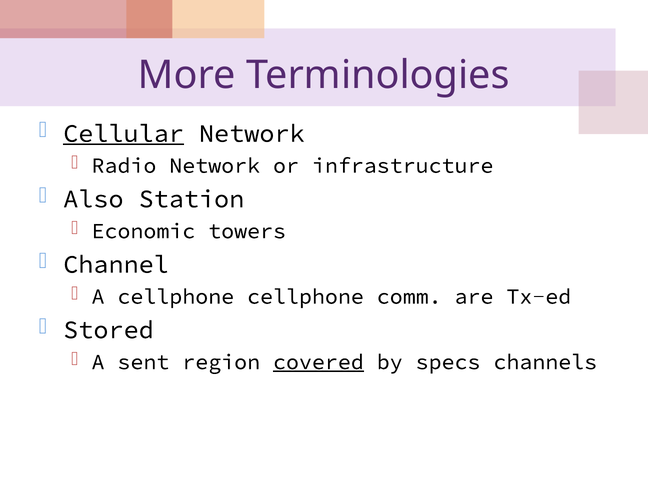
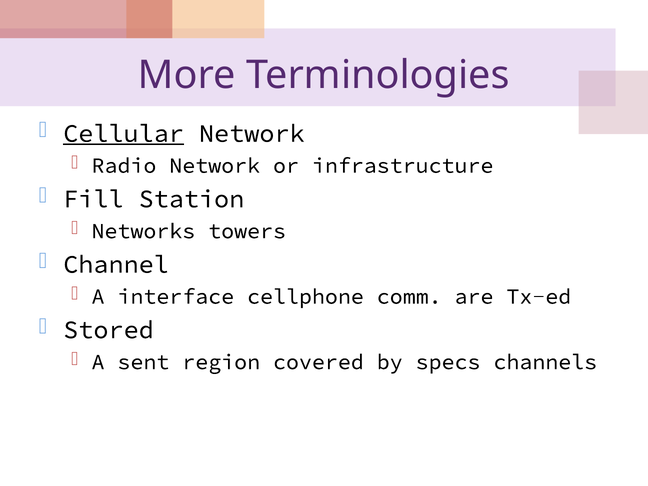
Also: Also -> Fill
Economic: Economic -> Networks
A cellphone: cellphone -> interface
covered underline: present -> none
